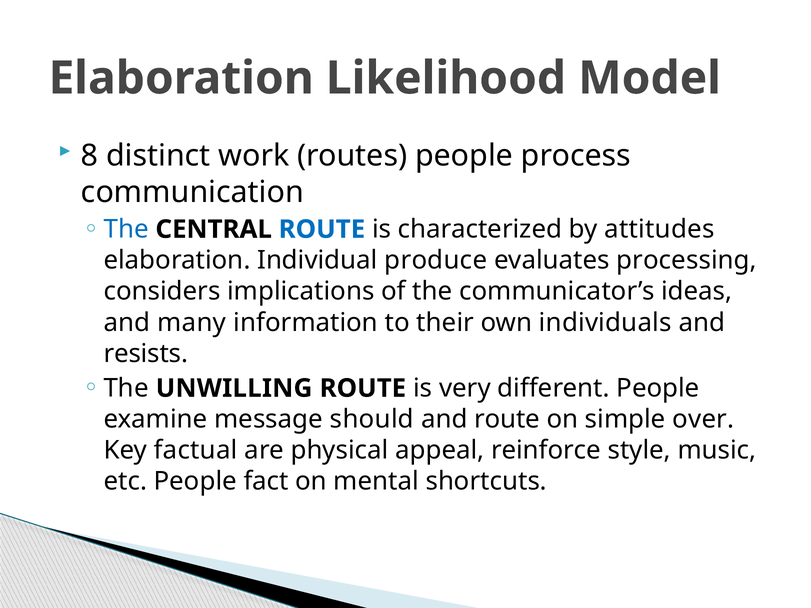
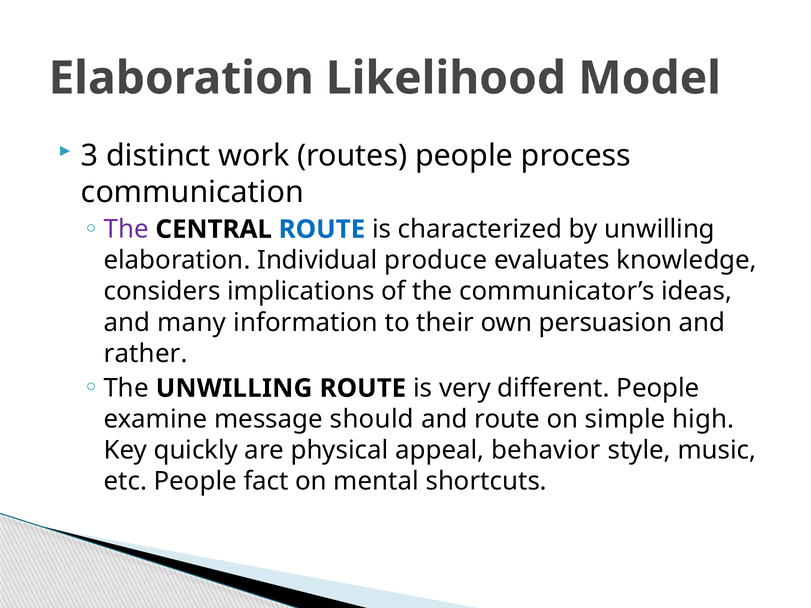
8: 8 -> 3
The at (126, 229) colour: blue -> purple
by attitudes: attitudes -> unwilling
processing: processing -> knowledge
individuals: individuals -> persuasion
resists: resists -> rather
over: over -> high
factual: factual -> quickly
reinforce: reinforce -> behavior
